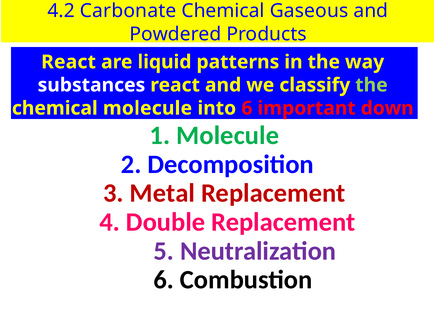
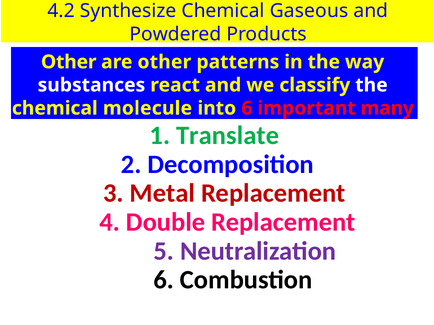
Carbonate: Carbonate -> Synthesize
React at (69, 62): React -> Other
are liquid: liquid -> other
the at (371, 85) colour: light green -> white
down: down -> many
1 Molecule: Molecule -> Translate
